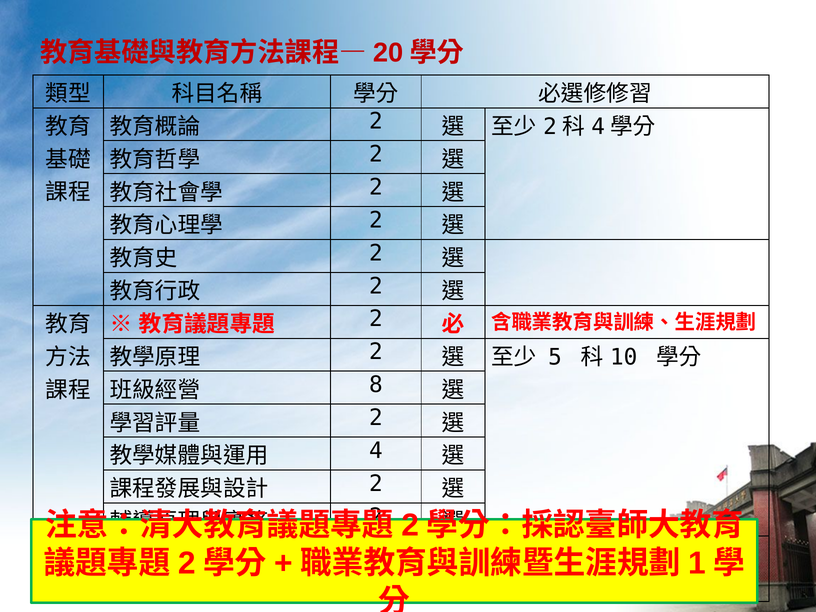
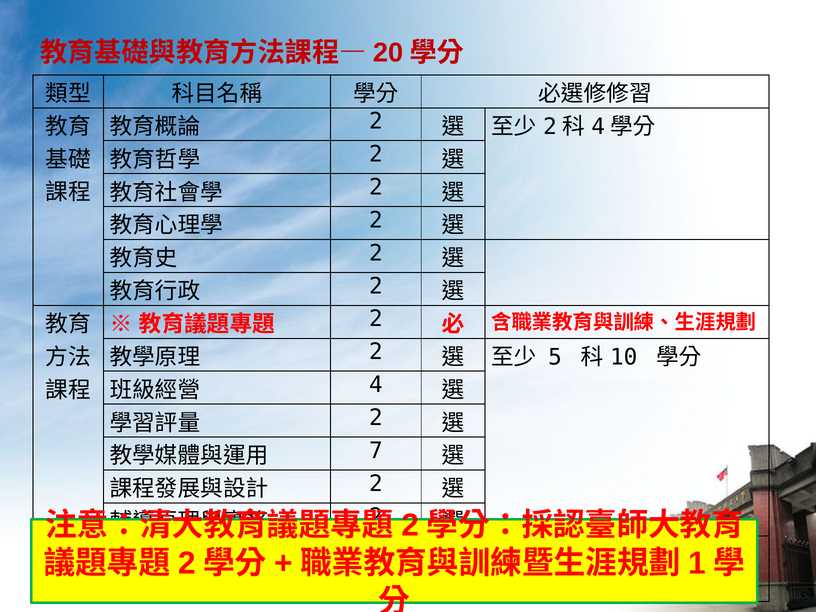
8: 8 -> 4
4: 4 -> 7
